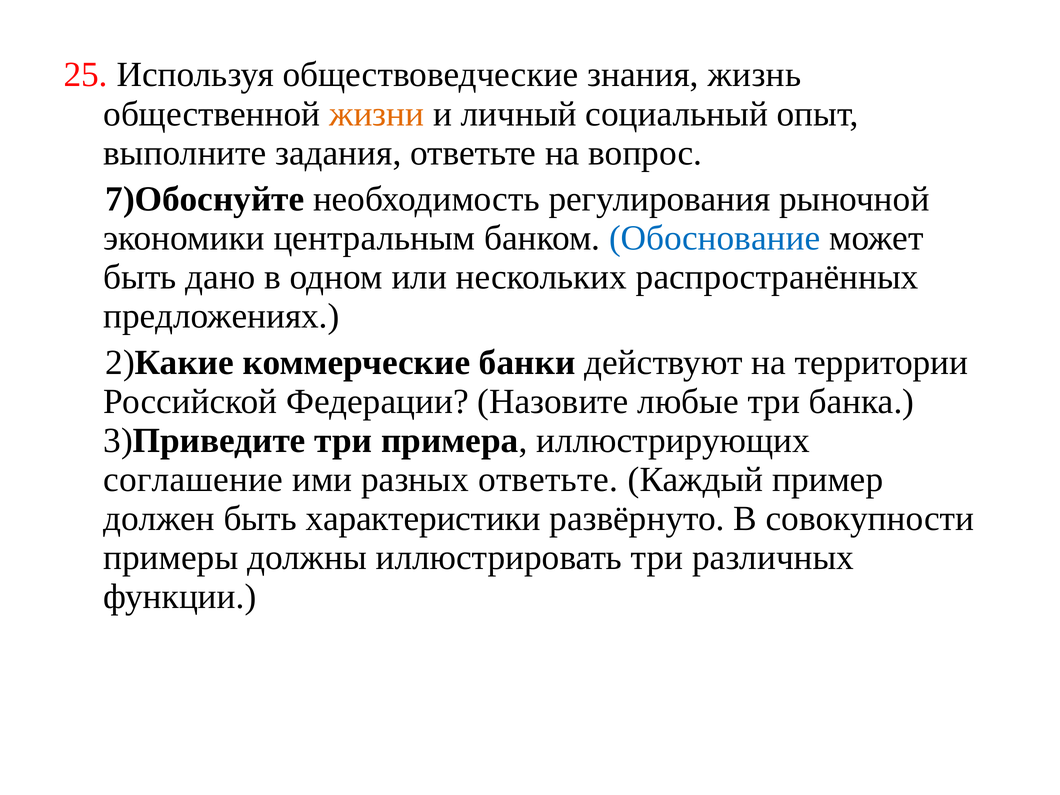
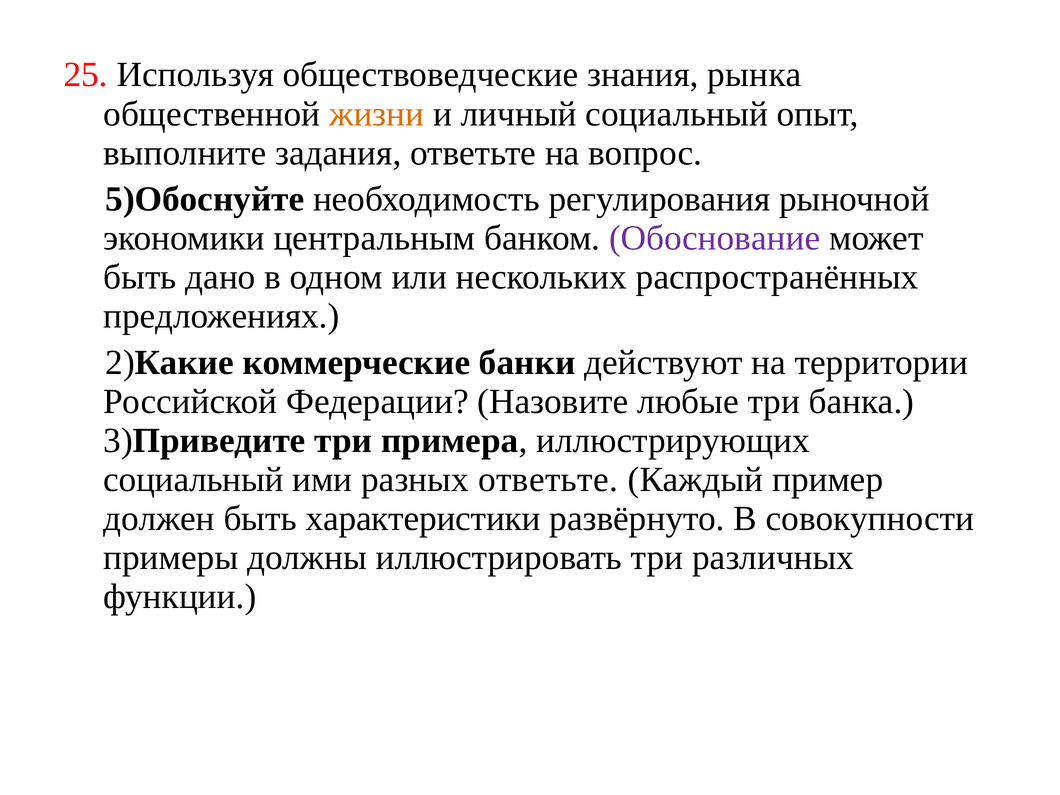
жизнь: жизнь -> рынка
7)Обоснуйте: 7)Обоснуйте -> 5)Обоснуйте
Обоснование colour: blue -> purple
соглашение at (193, 480): соглашение -> социальный
